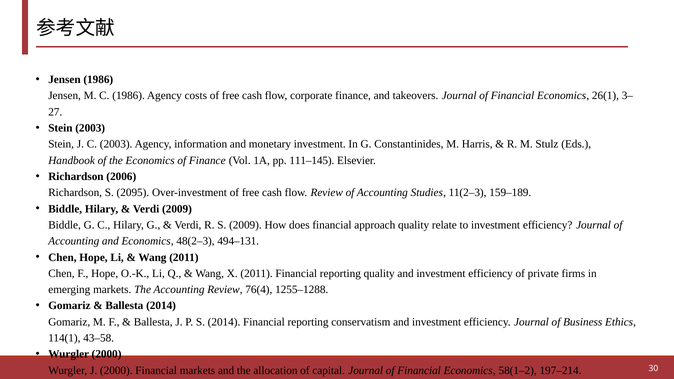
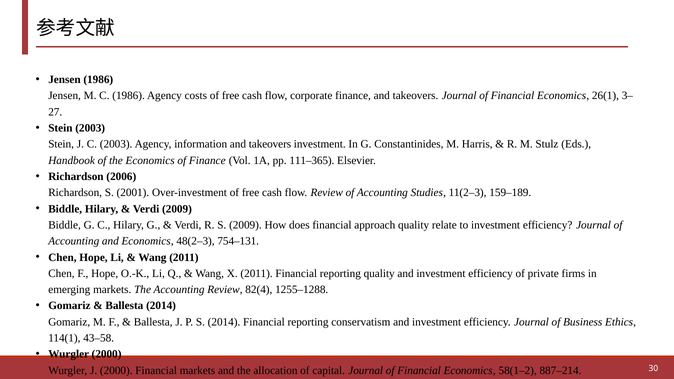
information and monetary: monetary -> takeovers
111–145: 111–145 -> 111–365
2095: 2095 -> 2001
494–131: 494–131 -> 754–131
76(4: 76(4 -> 82(4
197–214: 197–214 -> 887–214
